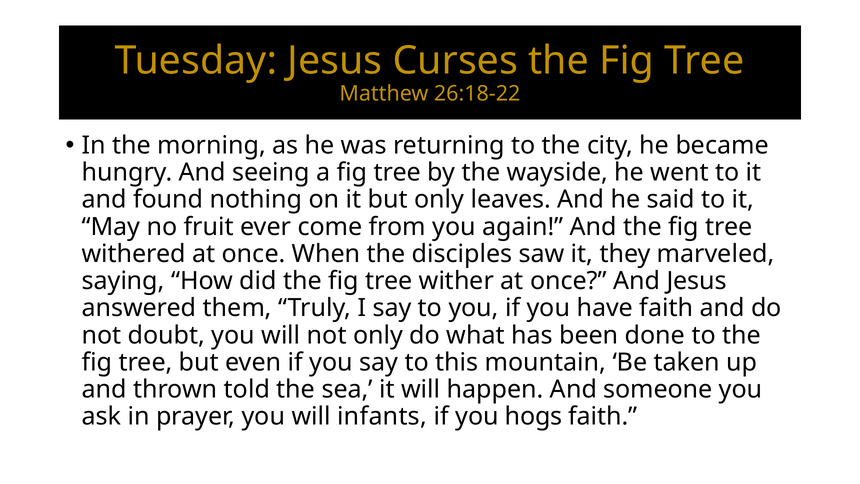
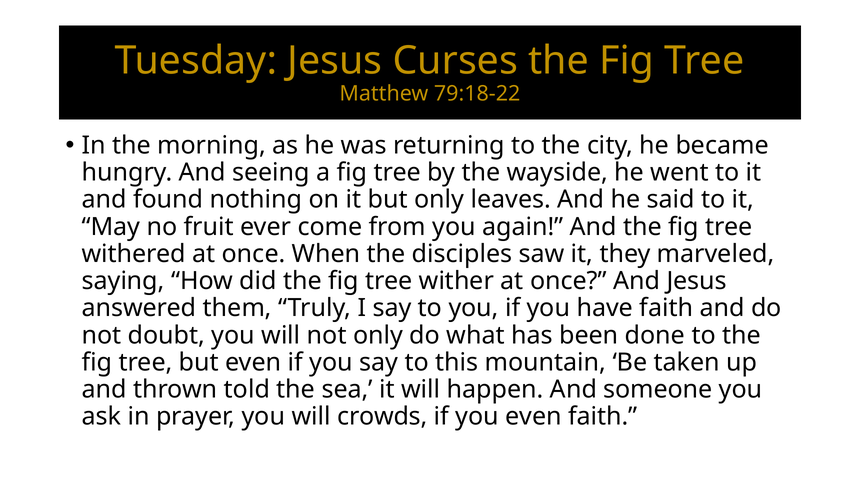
26:18-22: 26:18-22 -> 79:18-22
infants: infants -> crowds
you hogs: hogs -> even
